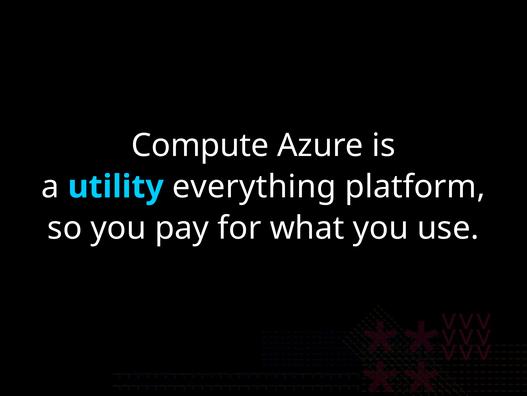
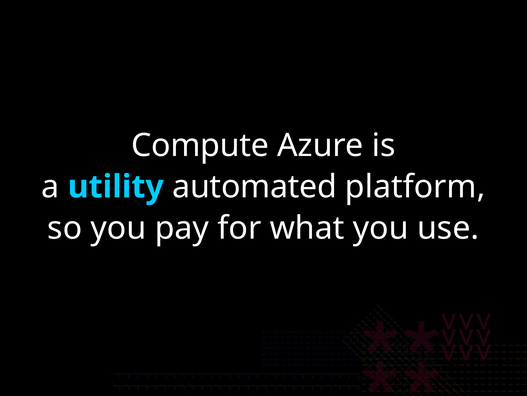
everything: everything -> automated
